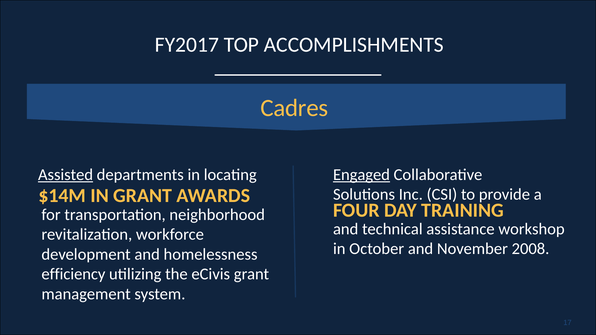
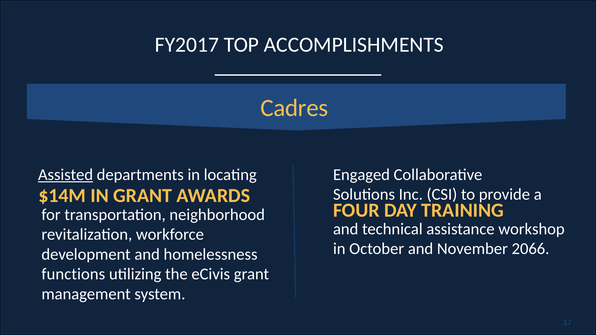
Engaged underline: present -> none
2008: 2008 -> 2066
efficiency: efficiency -> functions
